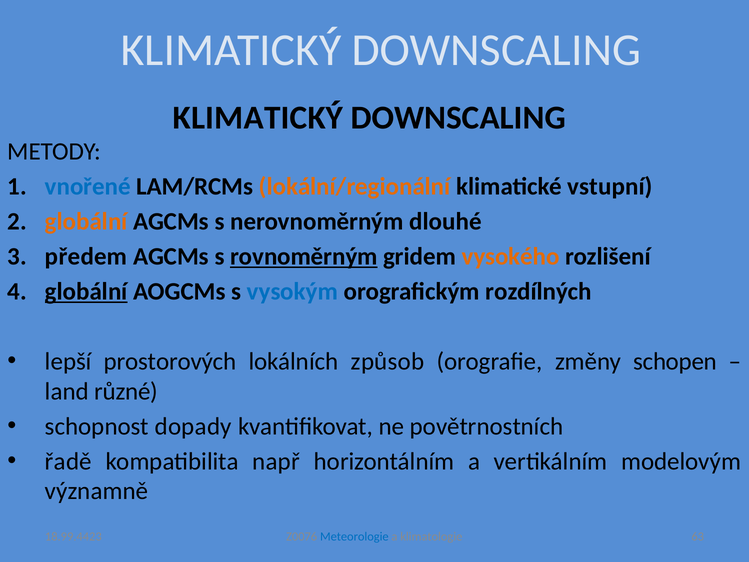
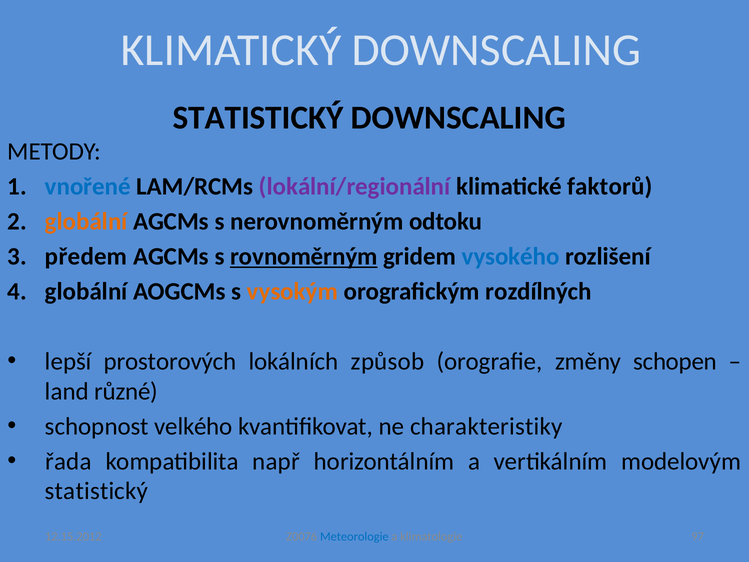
KLIMATICKÝ at (258, 118): KLIMATICKÝ -> STATISTICKÝ
lokální/regionální colour: orange -> purple
vstupní: vstupní -> faktorů
dlouhé: dlouhé -> odtoku
vysokého colour: orange -> blue
globální at (86, 291) underline: present -> none
vysokým colour: blue -> orange
dopady: dopady -> velkého
povětrnostních: povětrnostních -> charakteristiky
řadě: řadě -> řada
významně at (97, 491): významně -> statistický
63: 63 -> 97
18.99.4423: 18.99.4423 -> 12.15.2012
